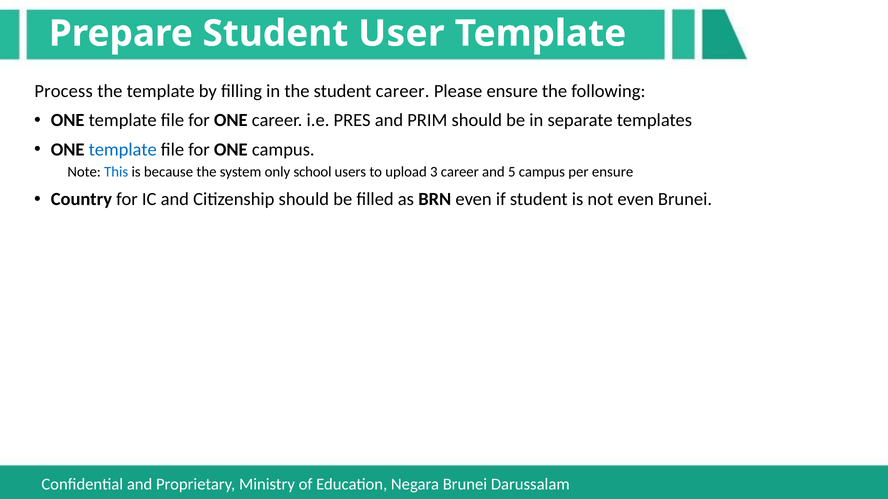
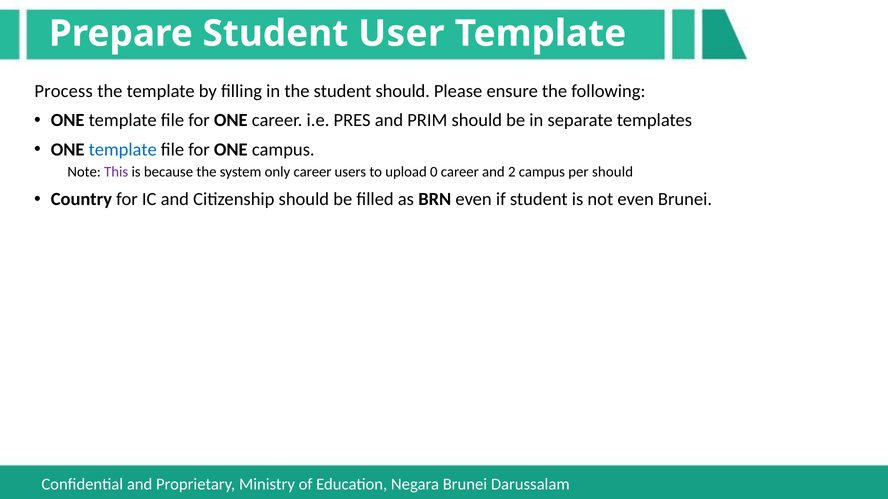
student career: career -> should
This colour: blue -> purple
only school: school -> career
3: 3 -> 0
5: 5 -> 2
per ensure: ensure -> should
